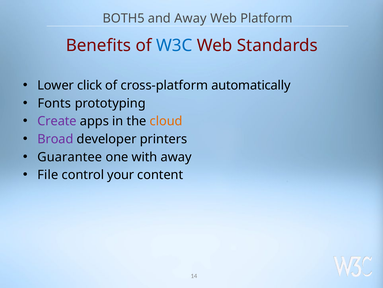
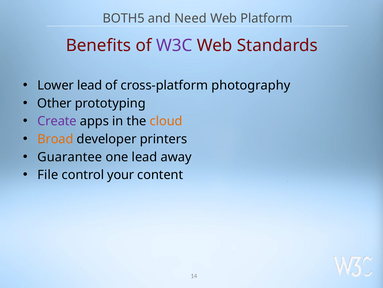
and Away: Away -> Need
W3C colour: blue -> purple
Lower click: click -> lead
automatically: automatically -> photography
Fonts: Fonts -> Other
Broad colour: purple -> orange
one with: with -> lead
